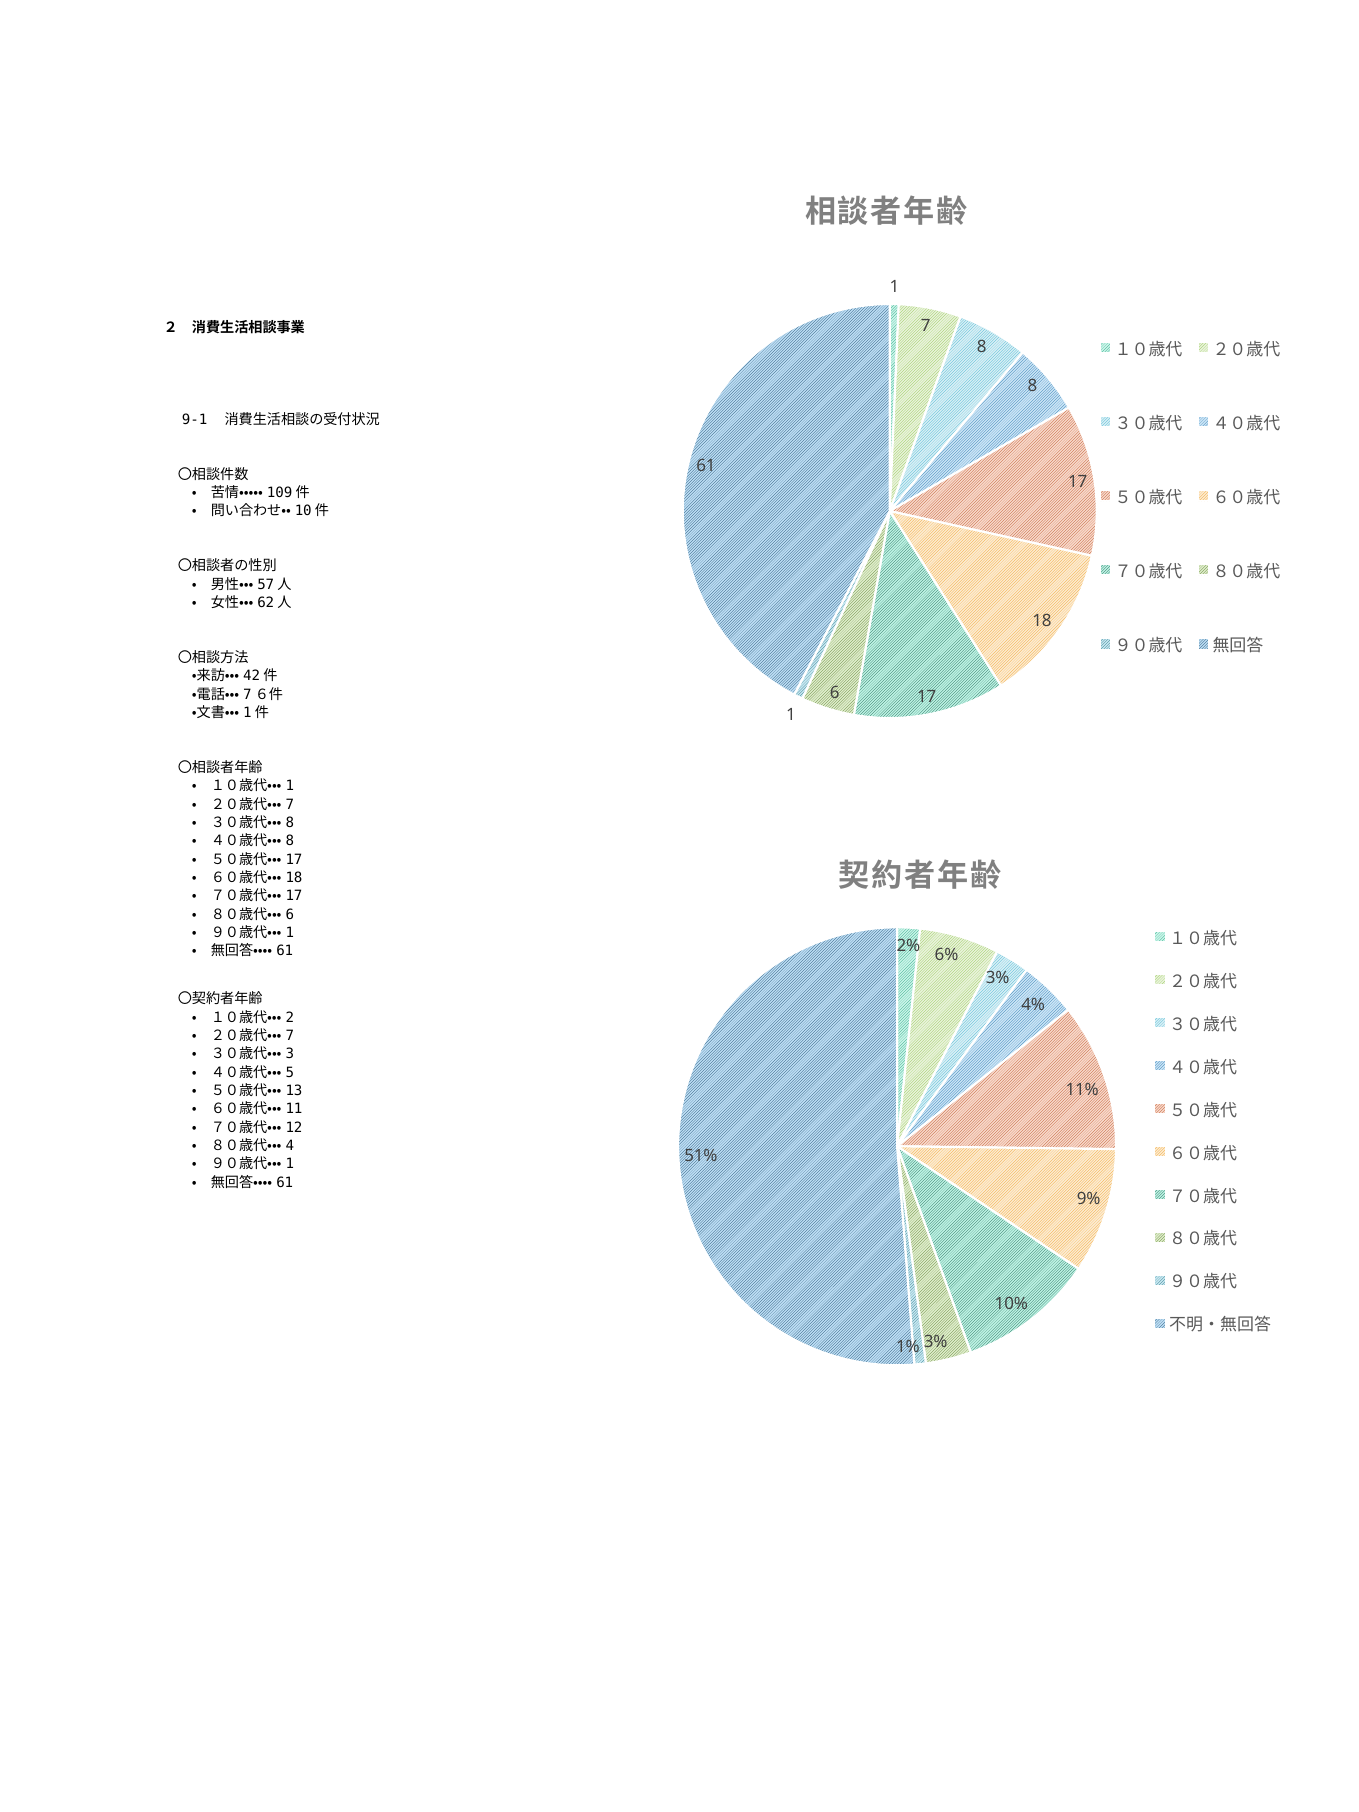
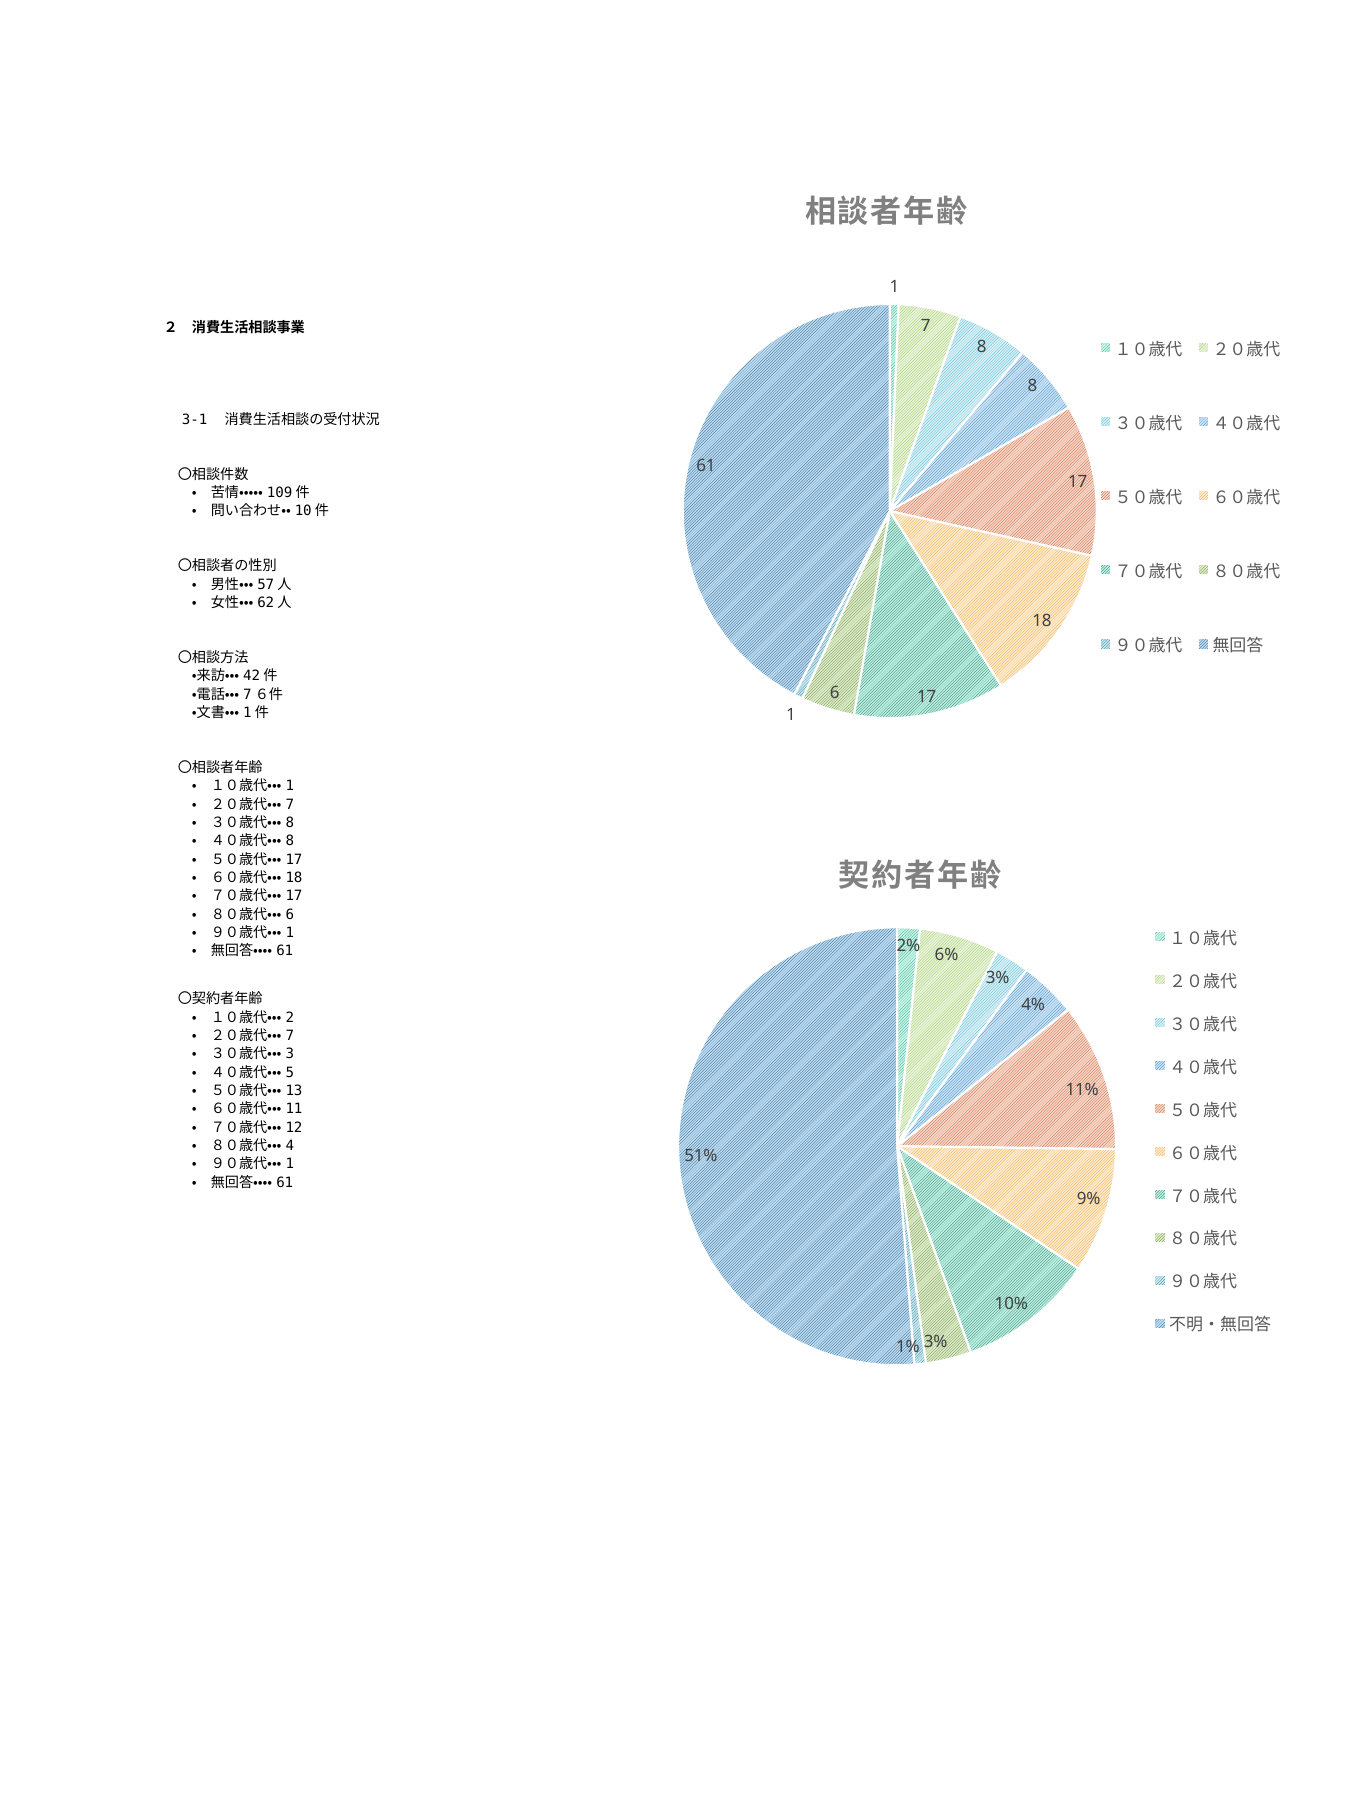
9-1: 9-1 -> 3-1
